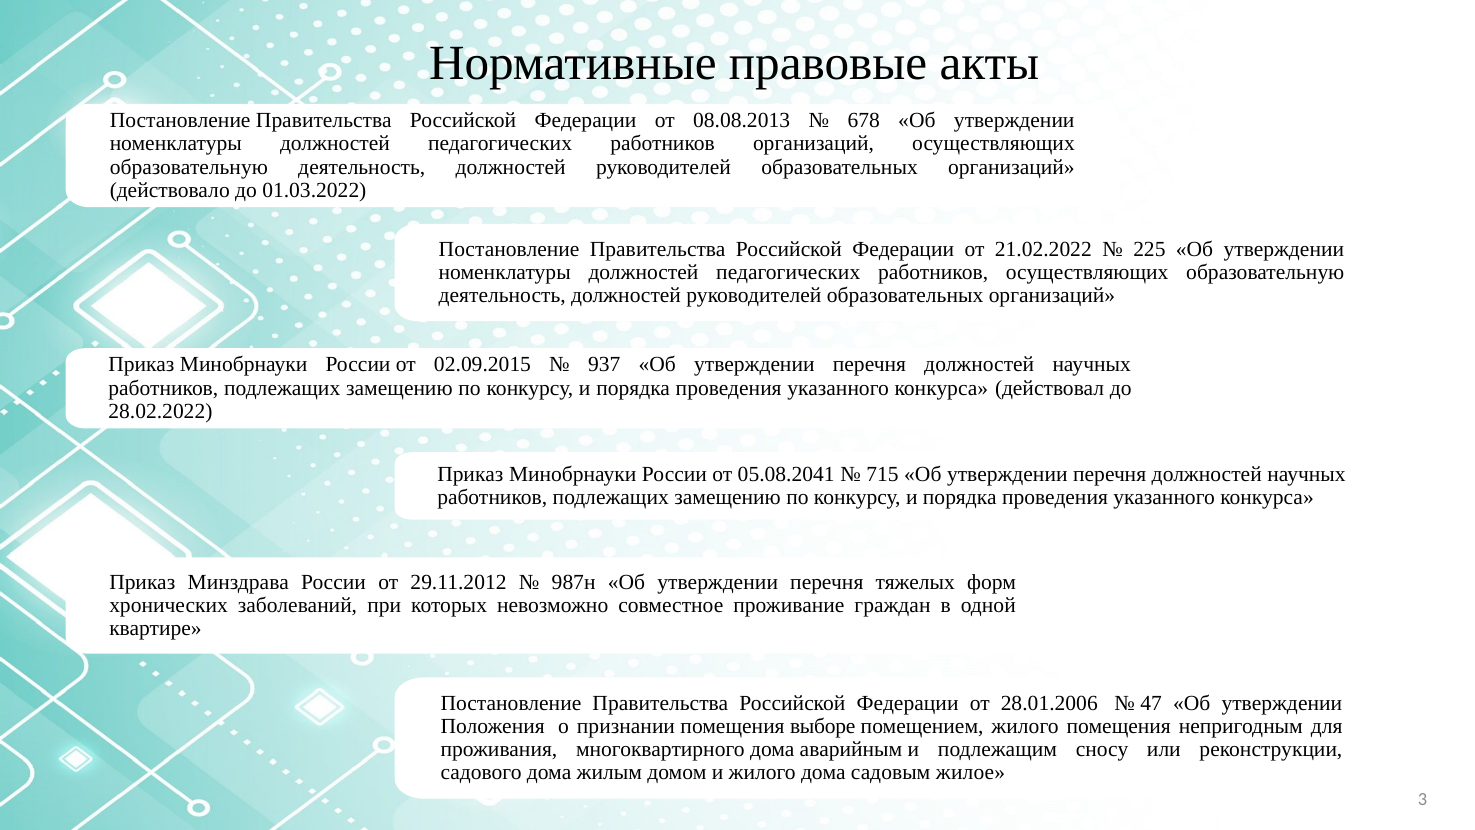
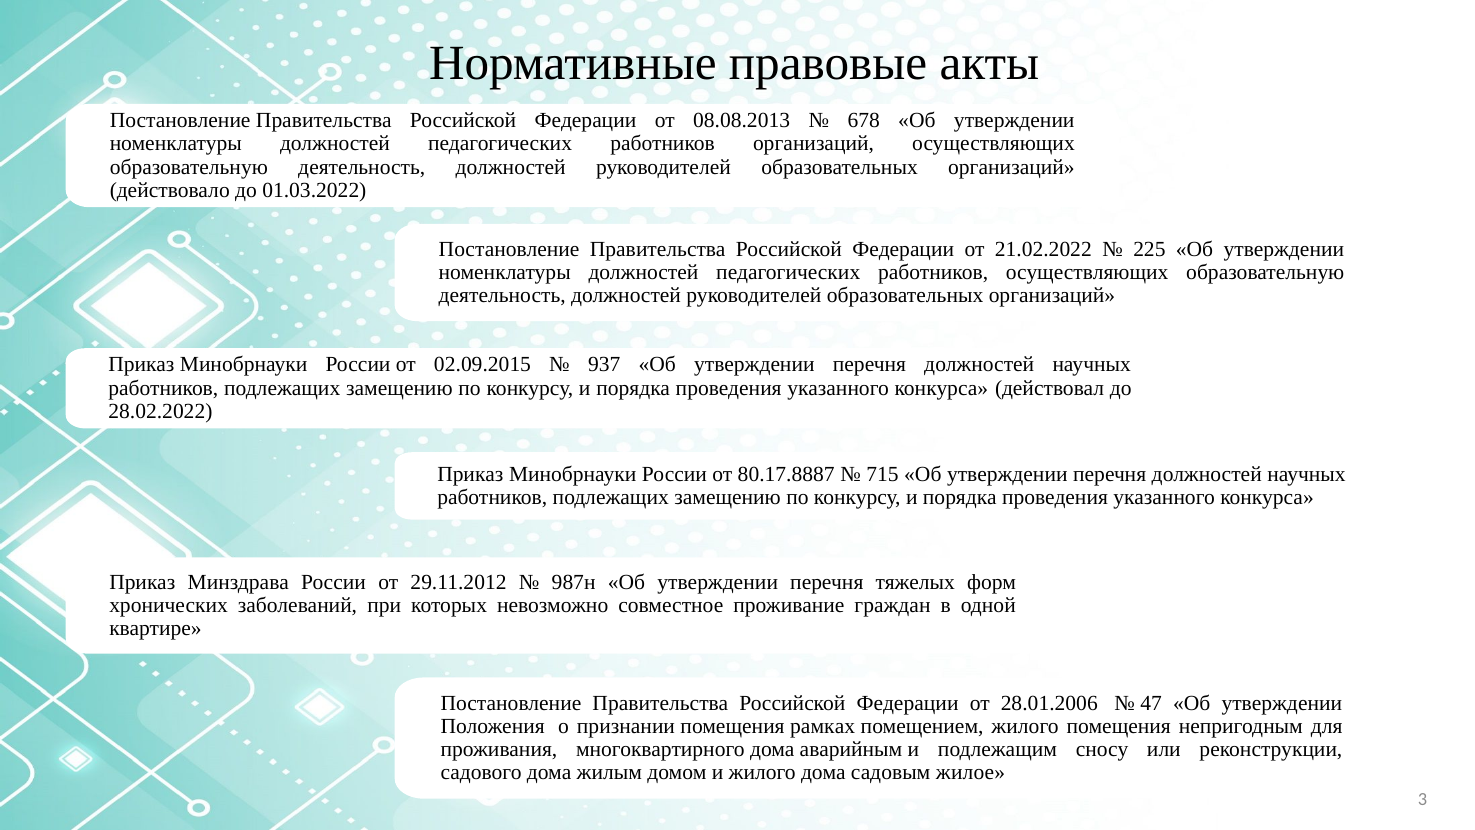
05.08.2041: 05.08.2041 -> 80.17.8887
выборе: выборе -> рамках
